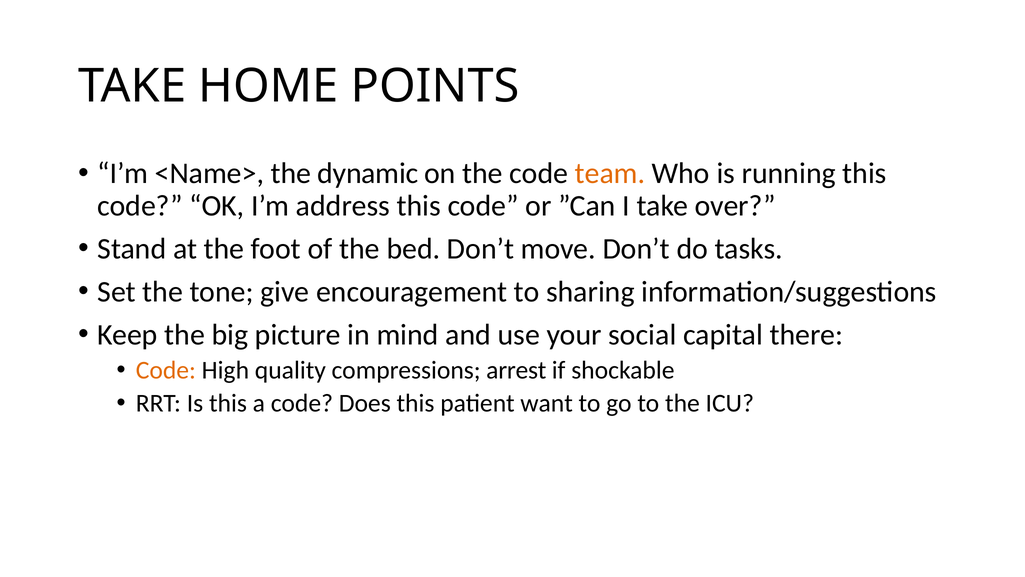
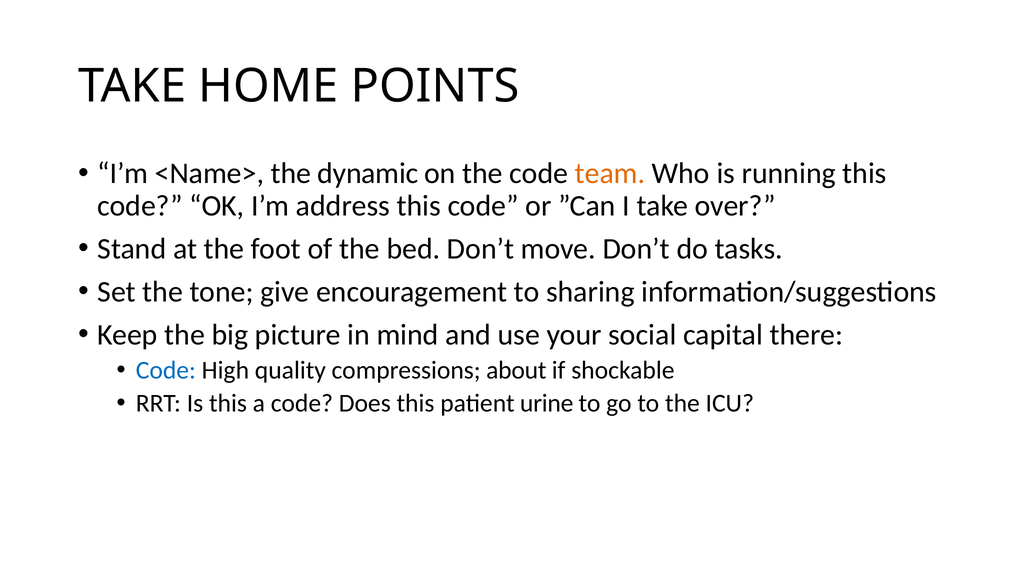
Code at (166, 370) colour: orange -> blue
arrest: arrest -> about
want: want -> urine
